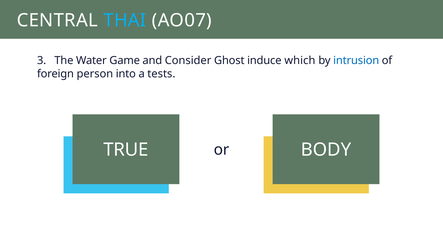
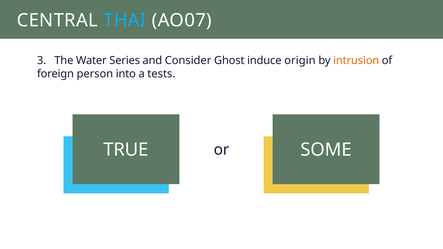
Game: Game -> Series
which: which -> origin
intrusion colour: blue -> orange
BODY: BODY -> SOME
